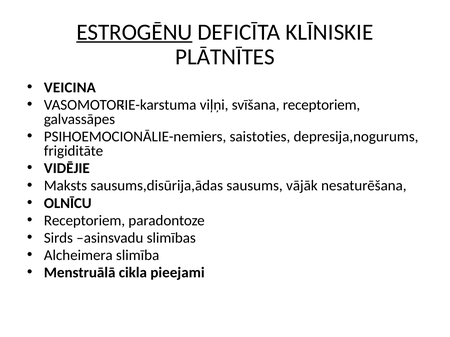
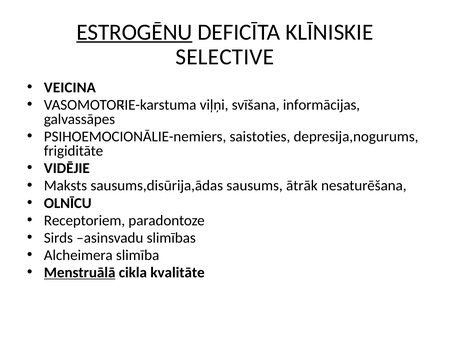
PLĀTNĪTES: PLĀTNĪTES -> SELECTIVE
svīšana receptoriem: receptoriem -> informācijas
vājāk: vājāk -> ātrāk
Menstruālā underline: none -> present
pieejami: pieejami -> kvalitāte
